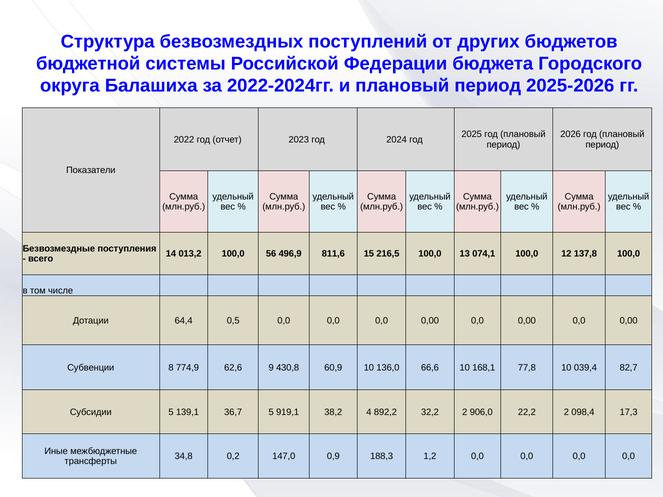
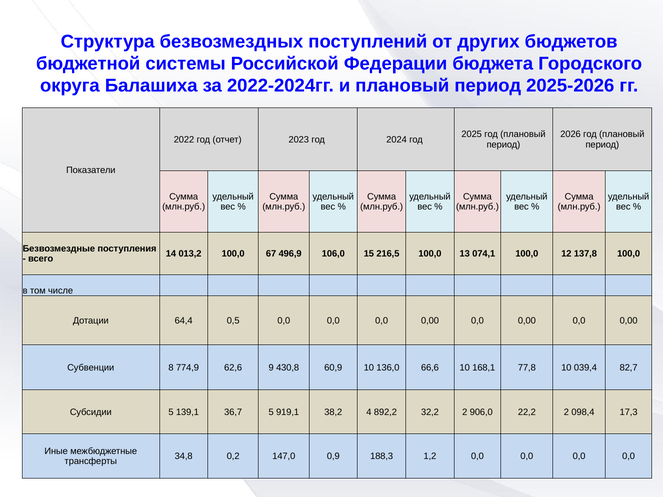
56: 56 -> 67
811,6: 811,6 -> 106,0
